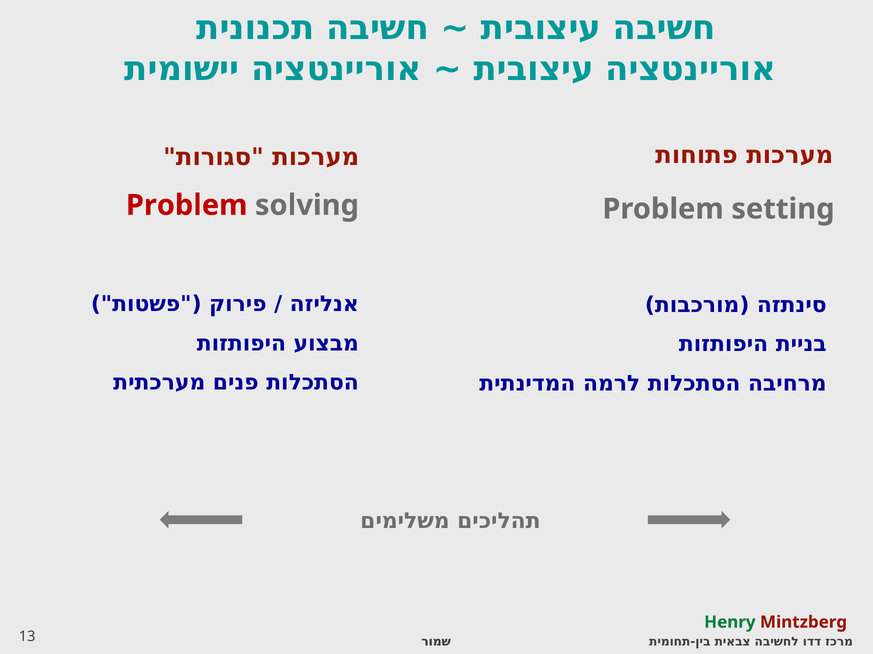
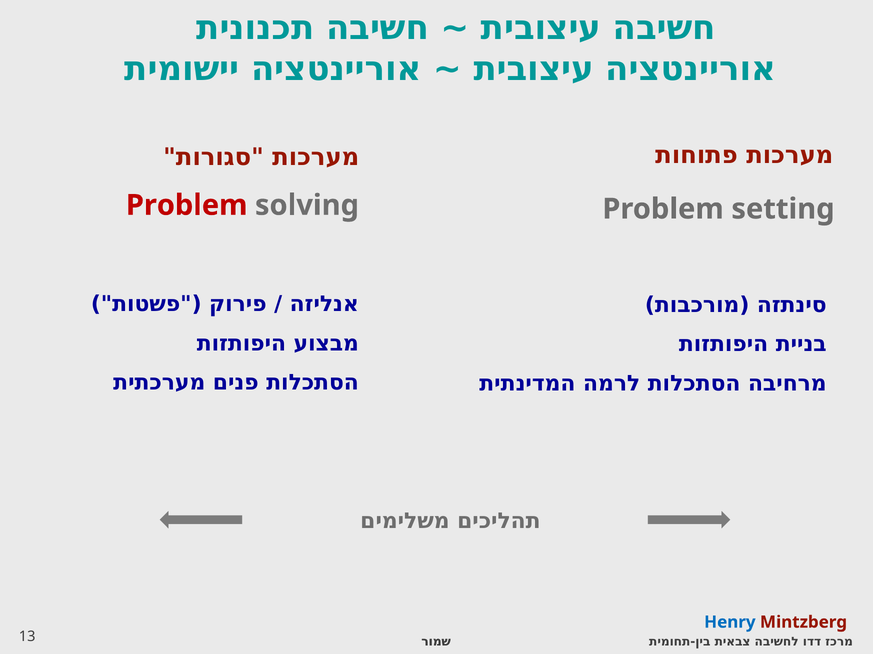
Henry colour: green -> blue
